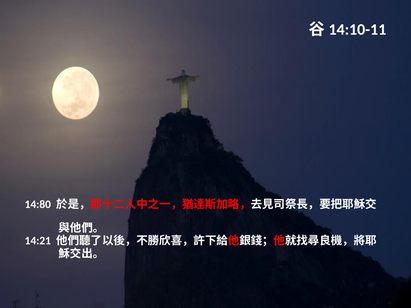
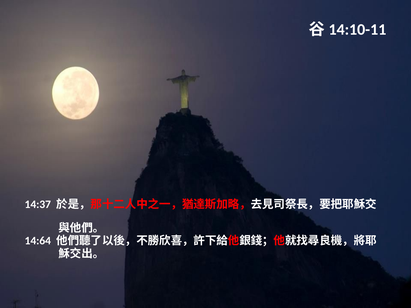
14:80: 14:80 -> 14:37
14:21: 14:21 -> 14:64
